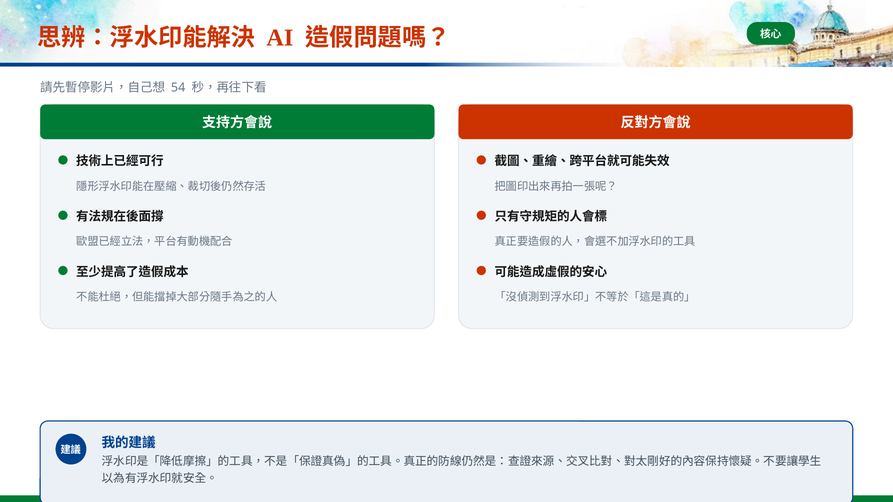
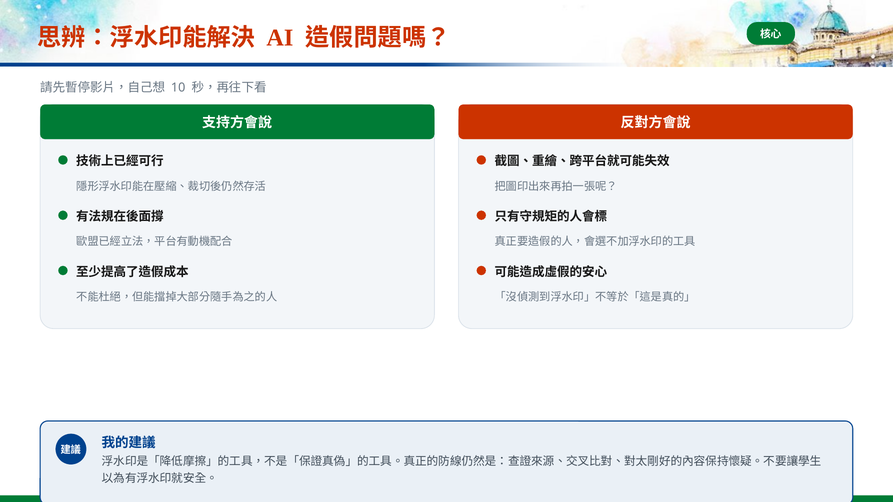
54: 54 -> 10
